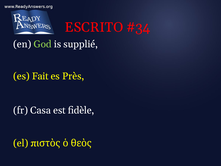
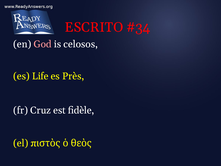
God colour: light green -> pink
supplié: supplié -> celosos
Fait: Fait -> Life
Casa: Casa -> Cruz
